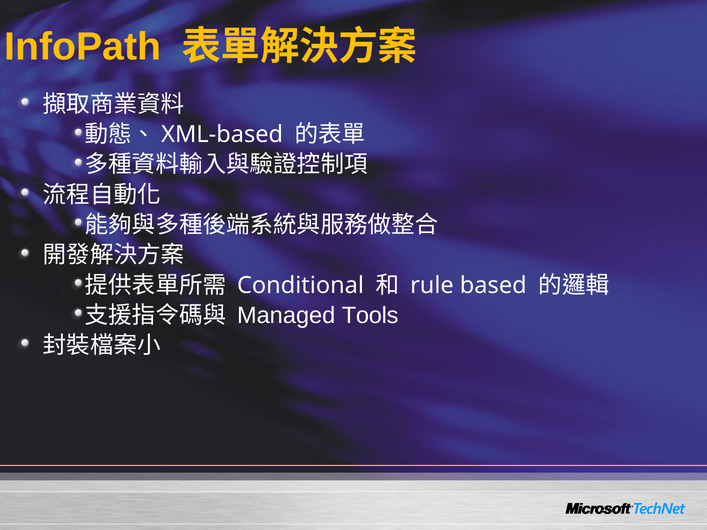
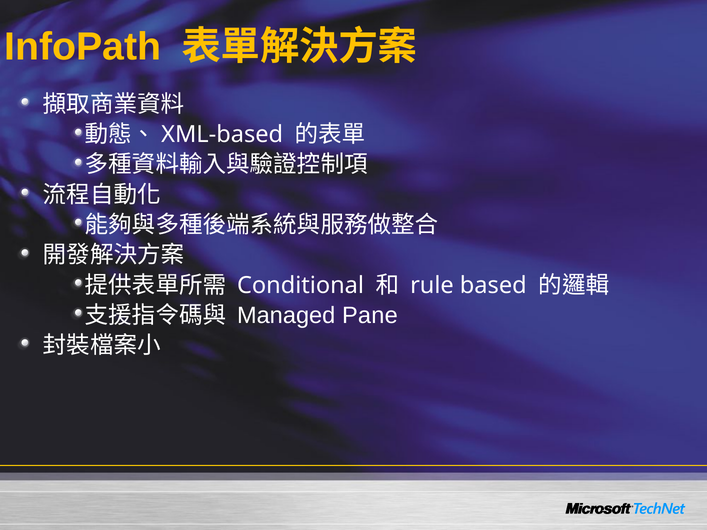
Tools: Tools -> Pane
